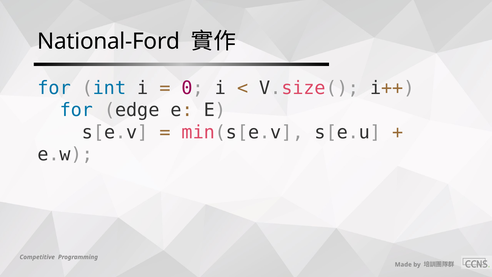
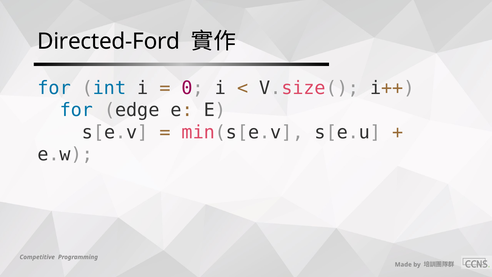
National-Ford: National-Ford -> Directed-Ford
